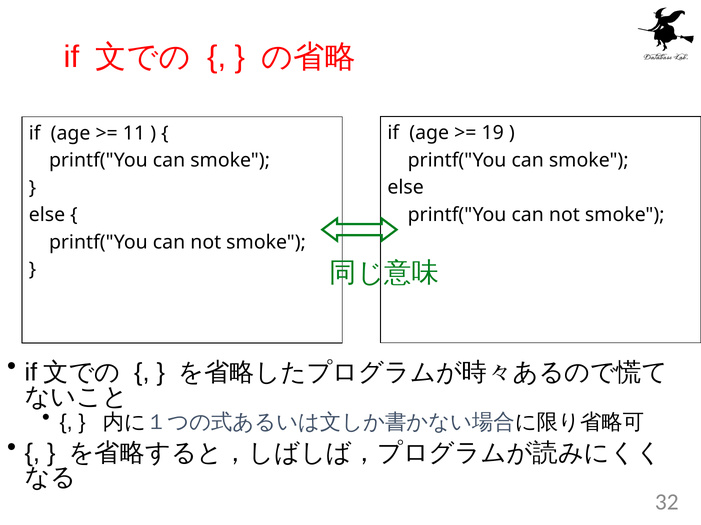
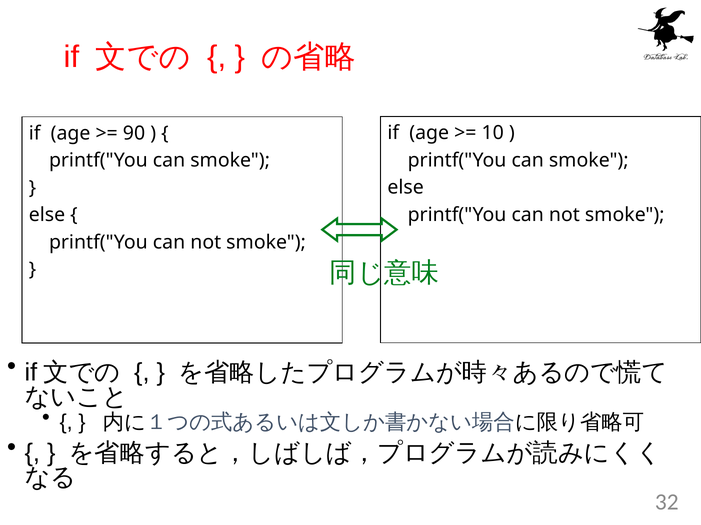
19: 19 -> 10
11: 11 -> 90
